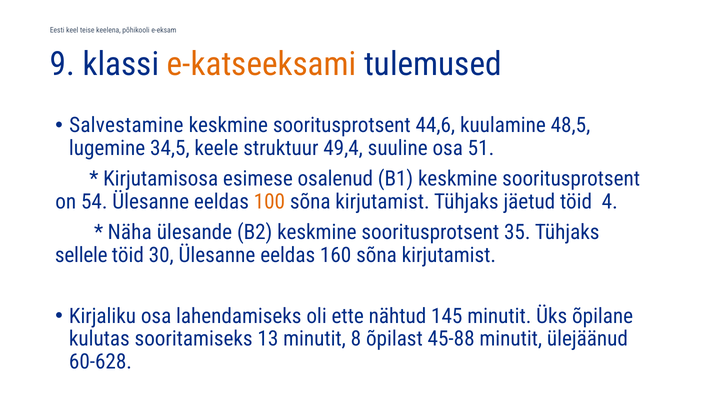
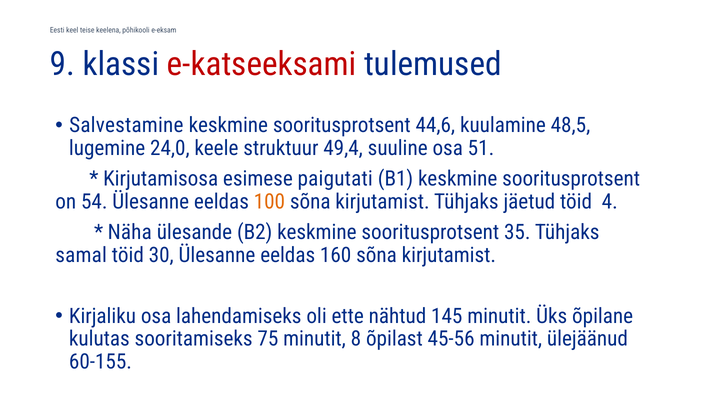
e-katseeksami colour: orange -> red
34,5: 34,5 -> 24,0
osalenud: osalenud -> paigutati
sellele: sellele -> samal
13: 13 -> 75
45-88: 45-88 -> 45-56
60-628: 60-628 -> 60-155
